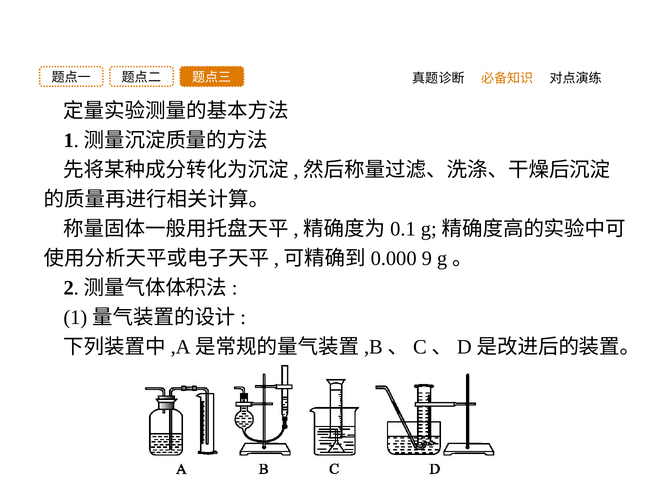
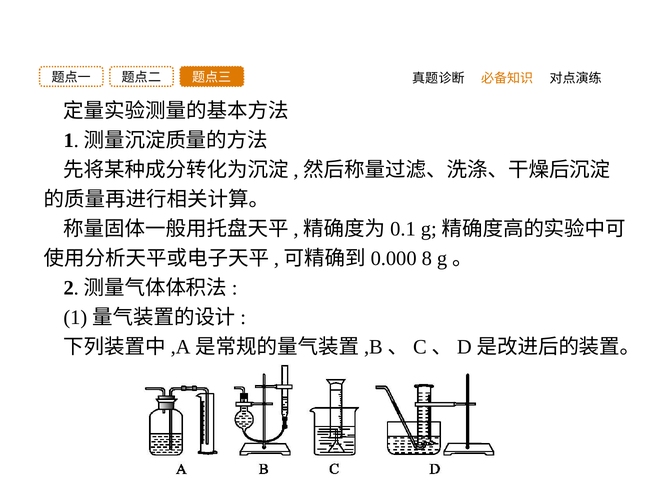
9: 9 -> 8
